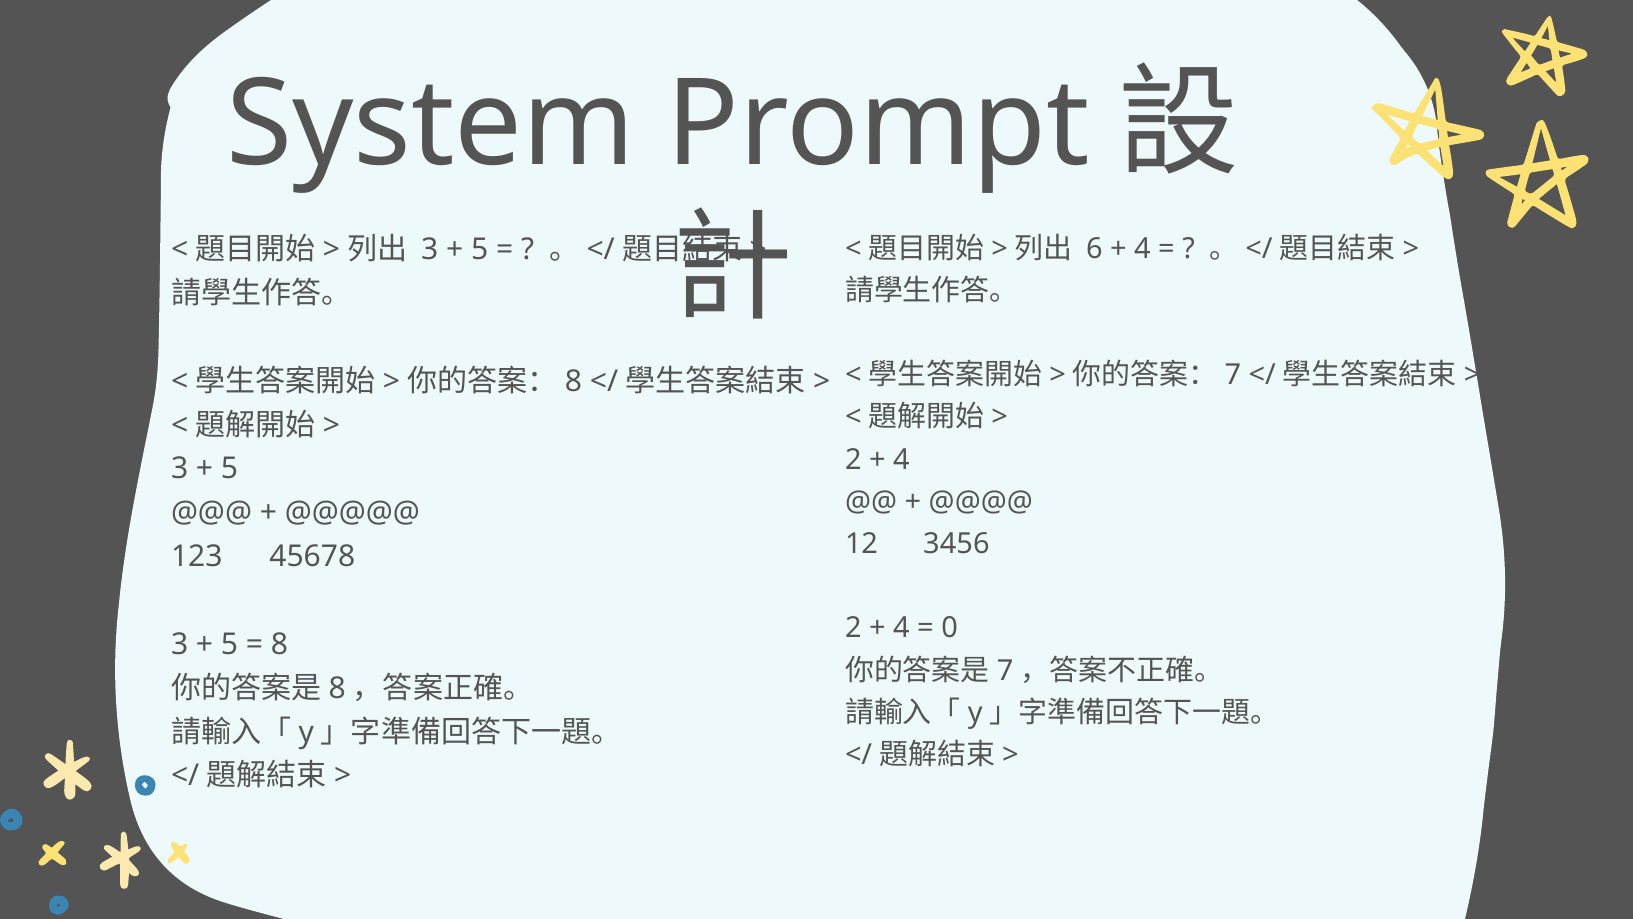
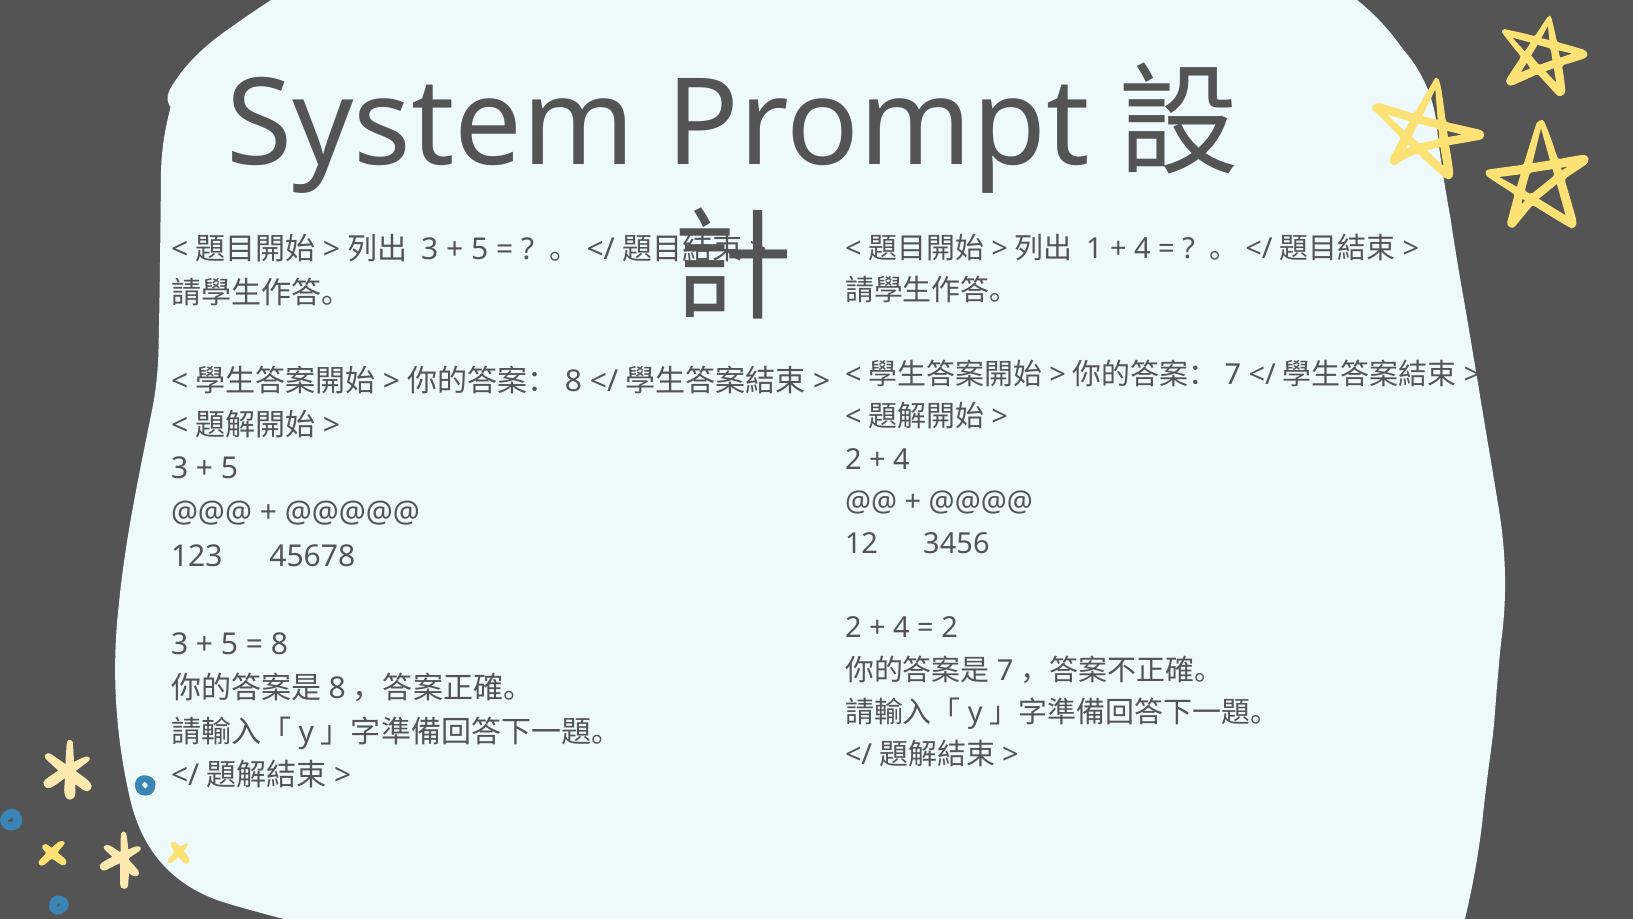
6: 6 -> 1
0 at (950, 628): 0 -> 2
